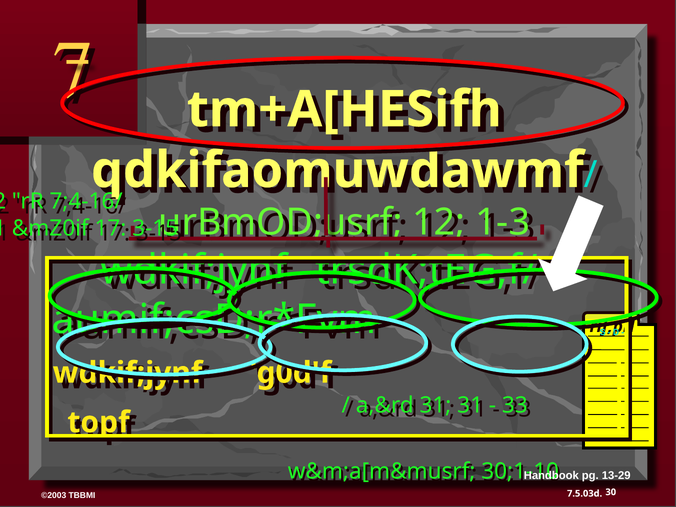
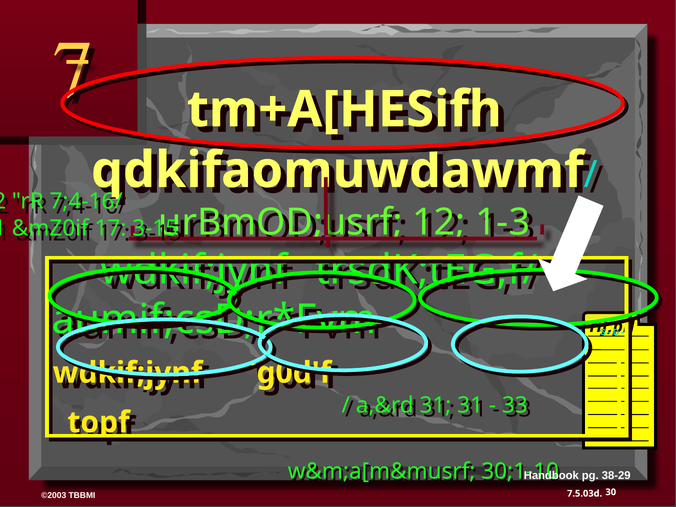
13-29: 13-29 -> 38-29
